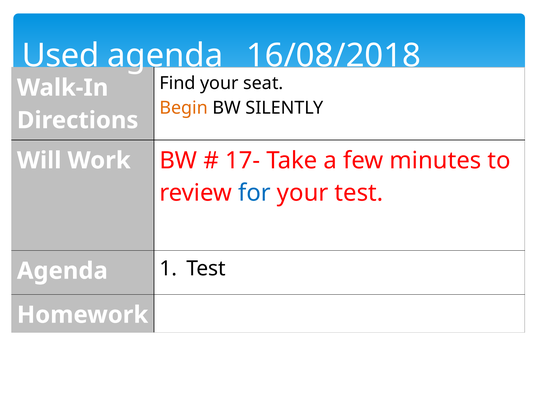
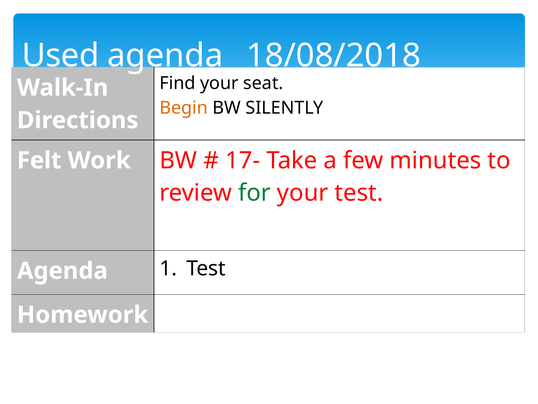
16/08/2018: 16/08/2018 -> 18/08/2018
Will: Will -> Felt
for colour: blue -> green
